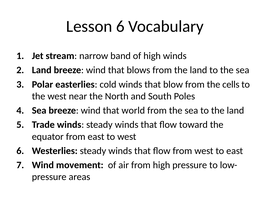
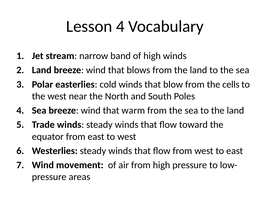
Lesson 6: 6 -> 4
world: world -> warm
